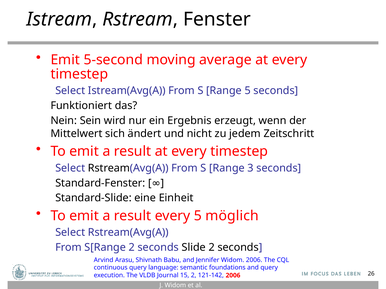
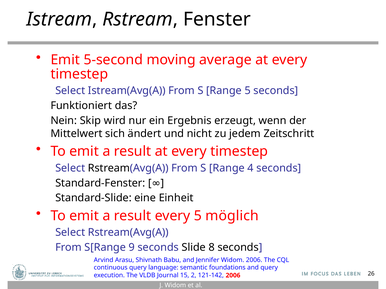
Sein: Sein -> Skip
3: 3 -> 4
S[Range 2: 2 -> 9
Slide 2: 2 -> 8
